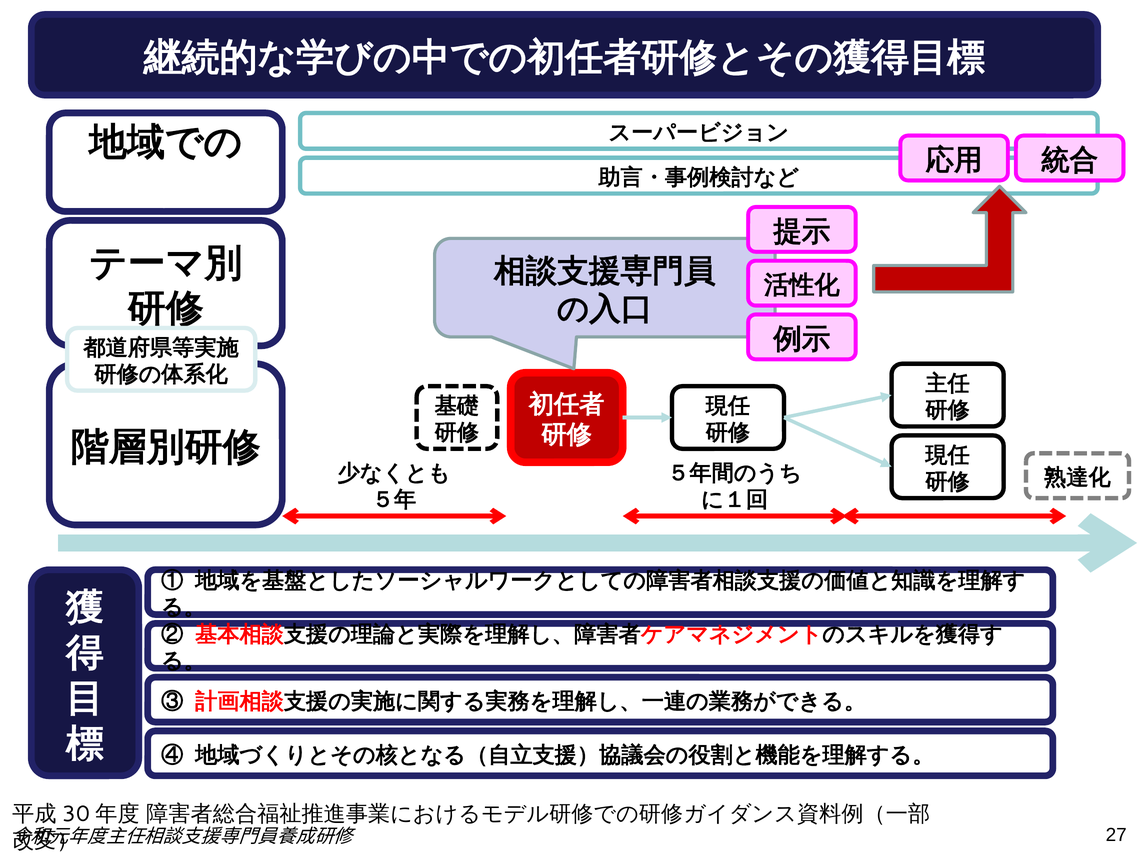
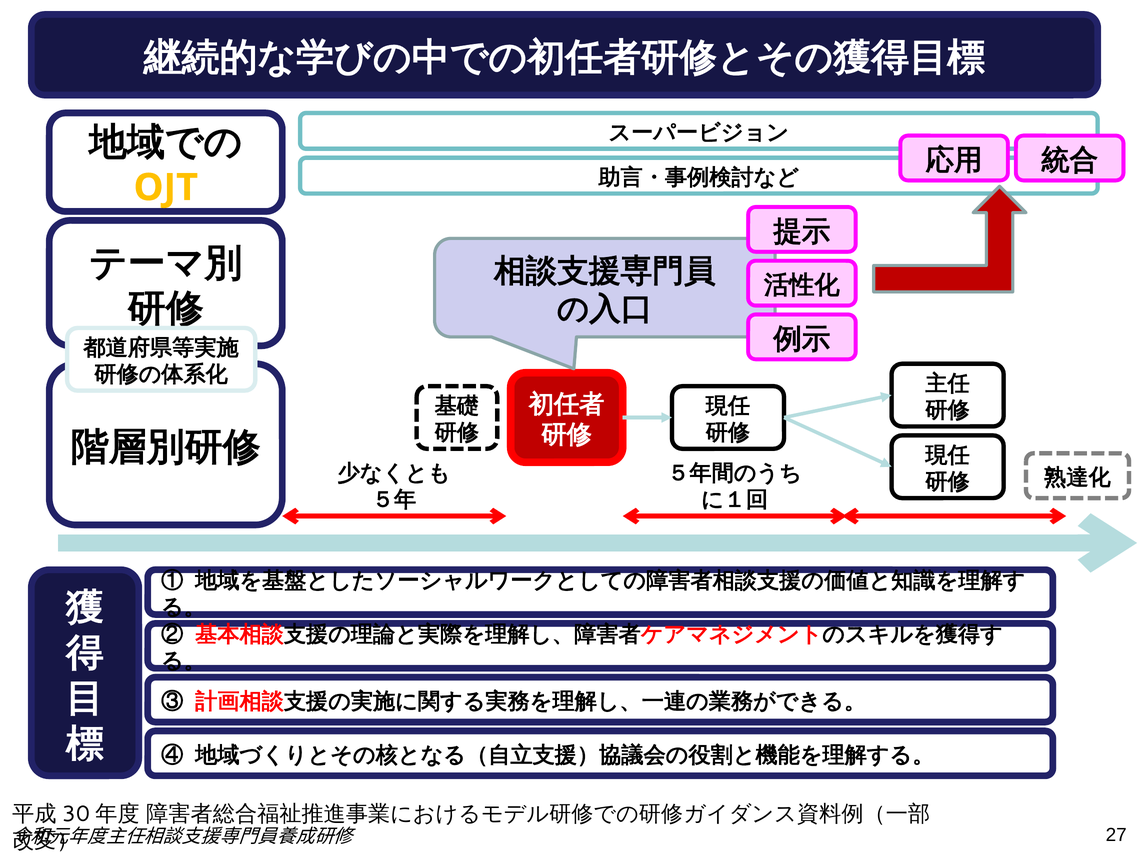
OJT colour: white -> yellow
